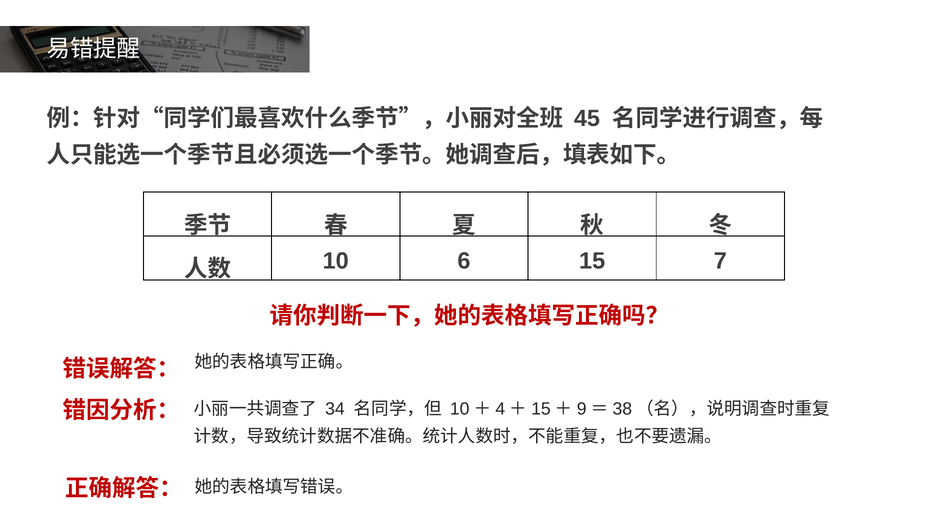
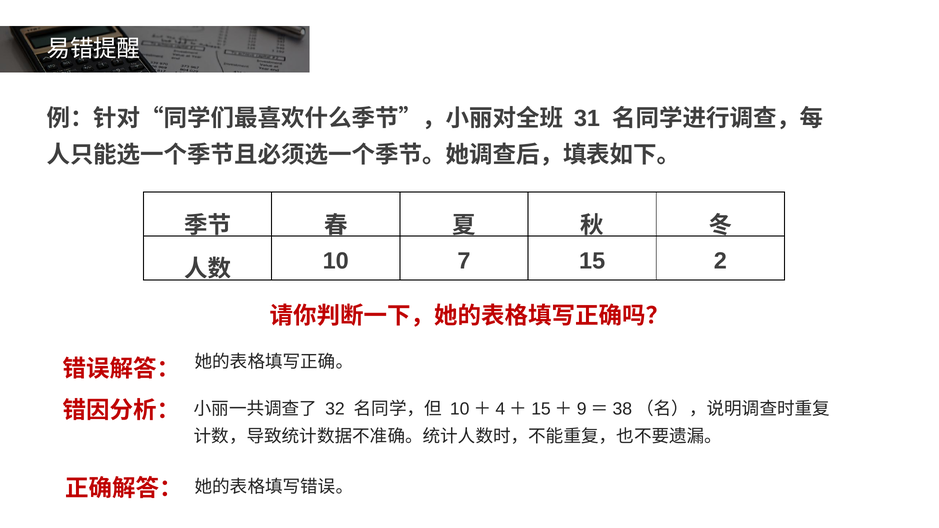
45: 45 -> 31
6: 6 -> 7
7: 7 -> 2
34: 34 -> 32
